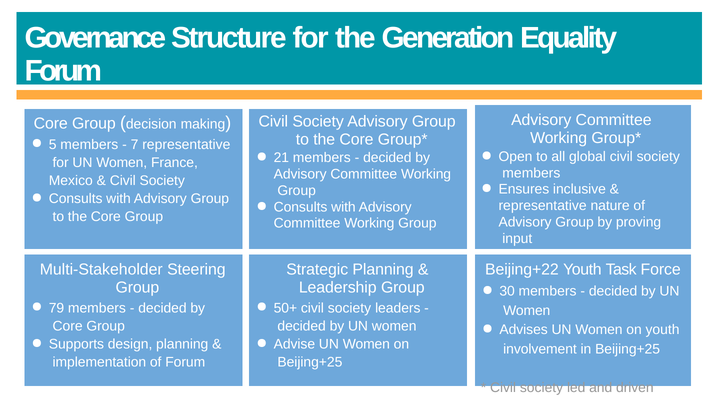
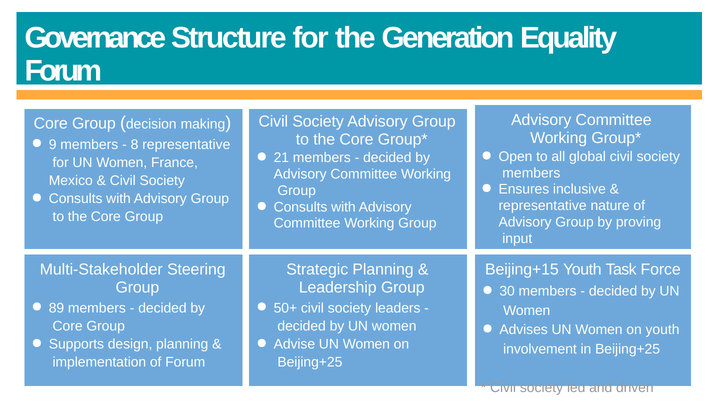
5: 5 -> 9
7: 7 -> 8
Beijing+22: Beijing+22 -> Beijing+15
79: 79 -> 89
